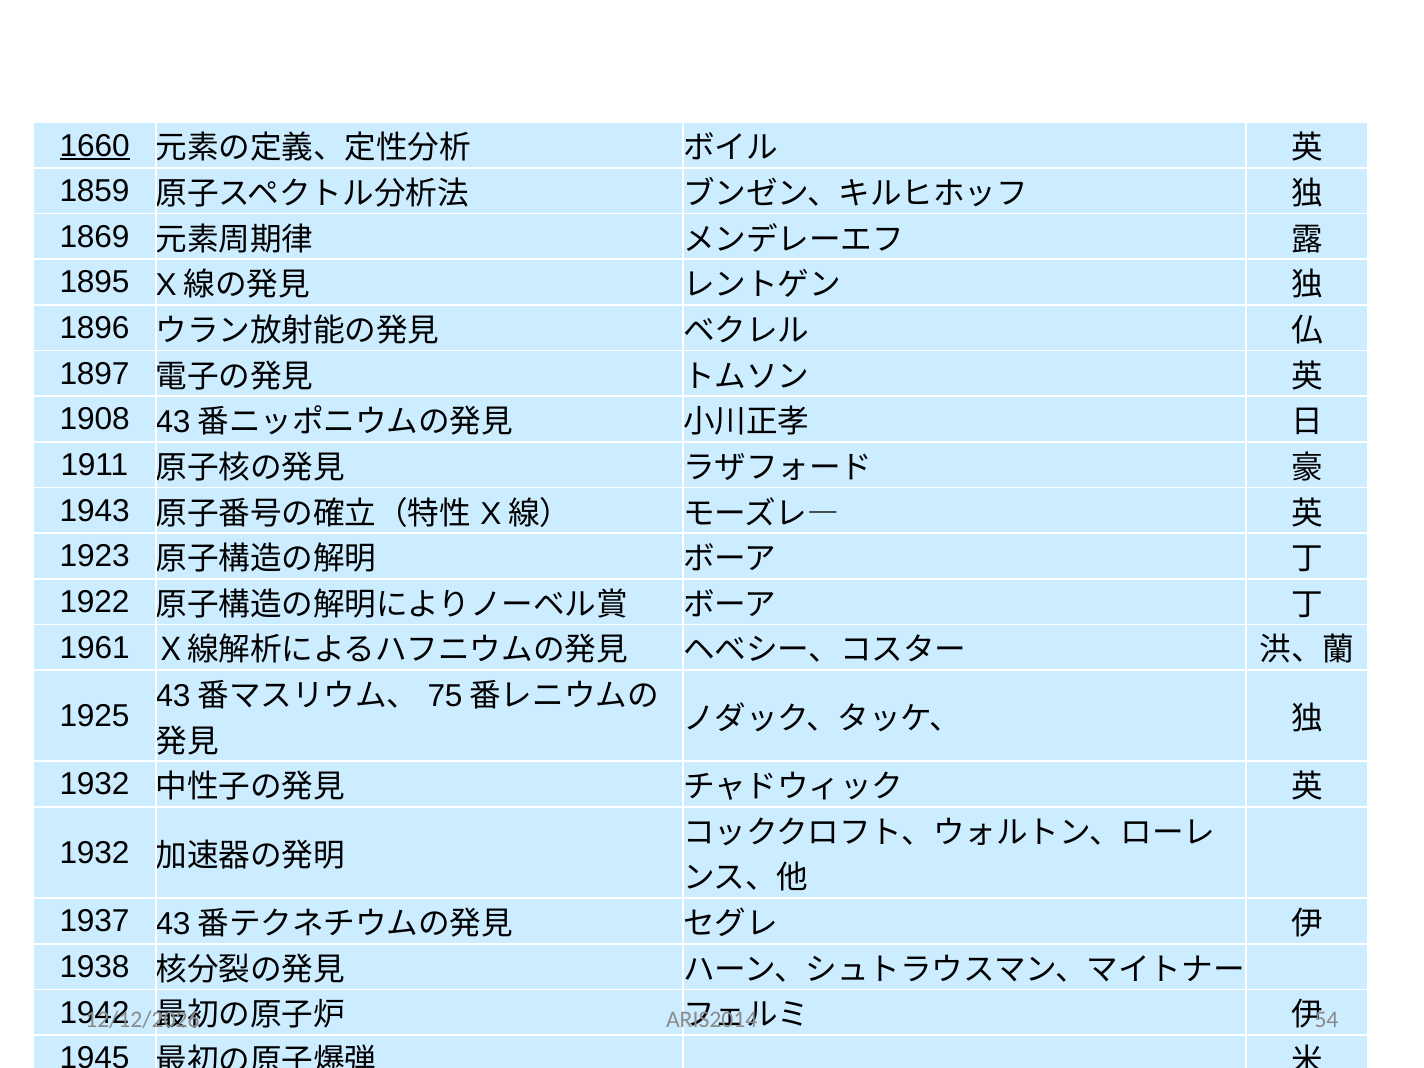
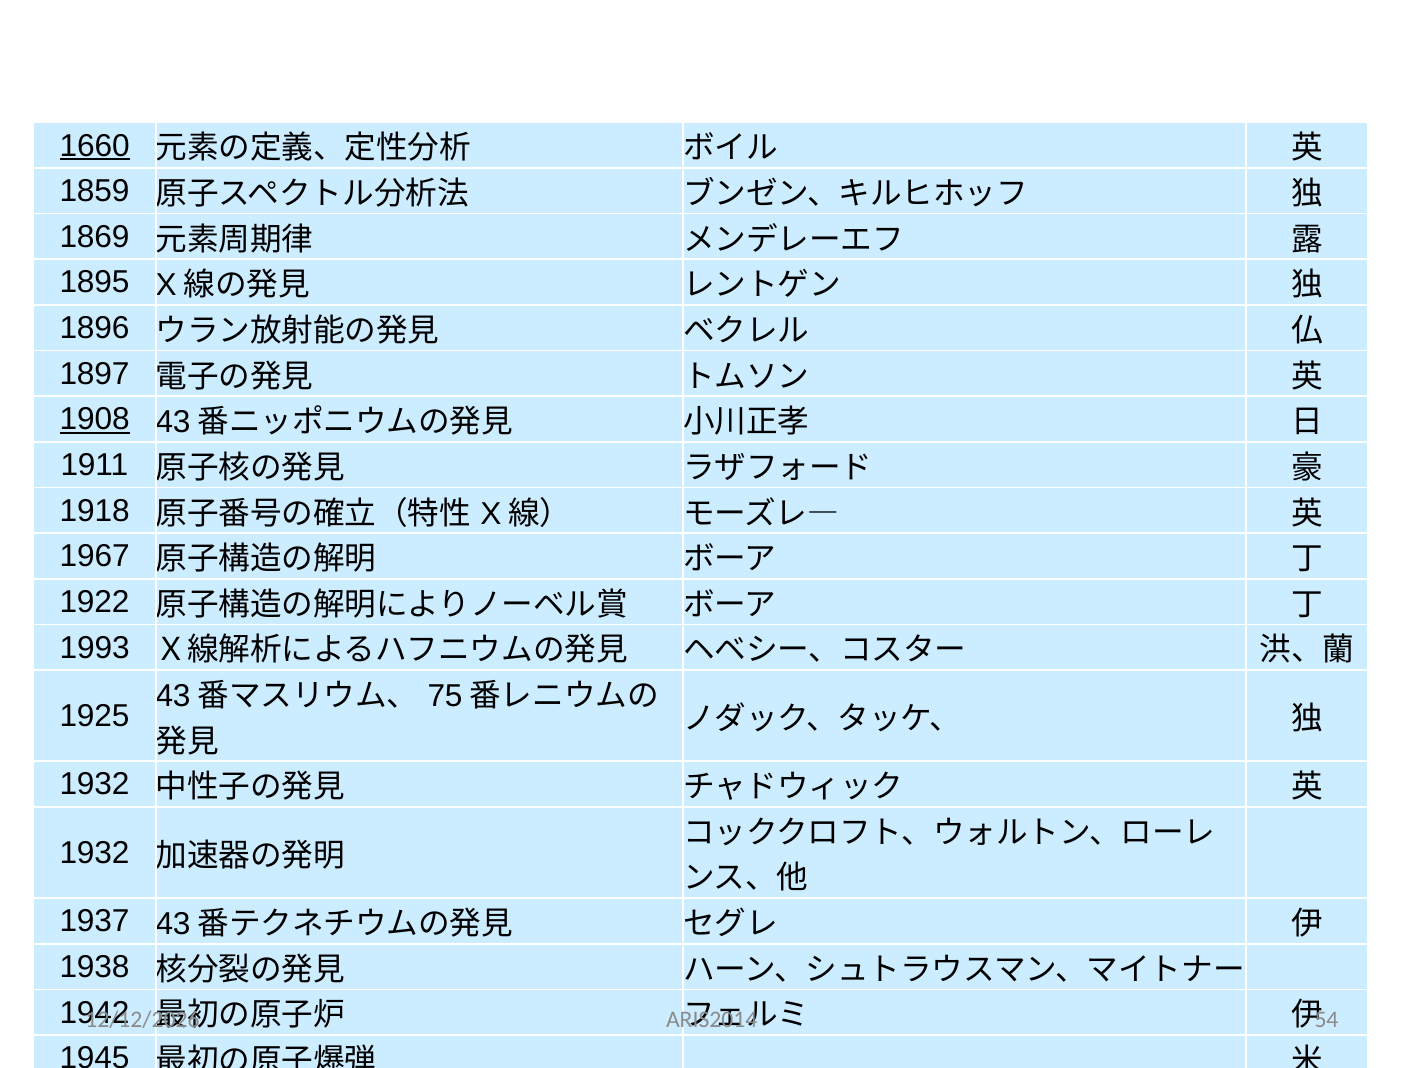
1908 underline: none -> present
1943: 1943 -> 1918
1923: 1923 -> 1967
1961: 1961 -> 1993
